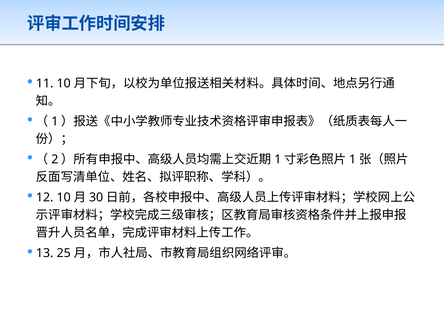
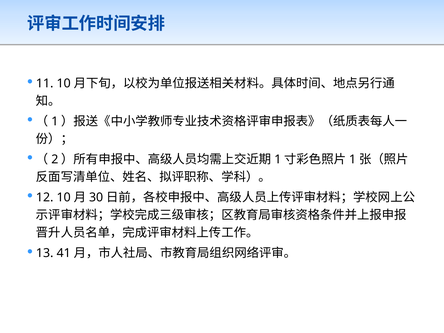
25: 25 -> 41
